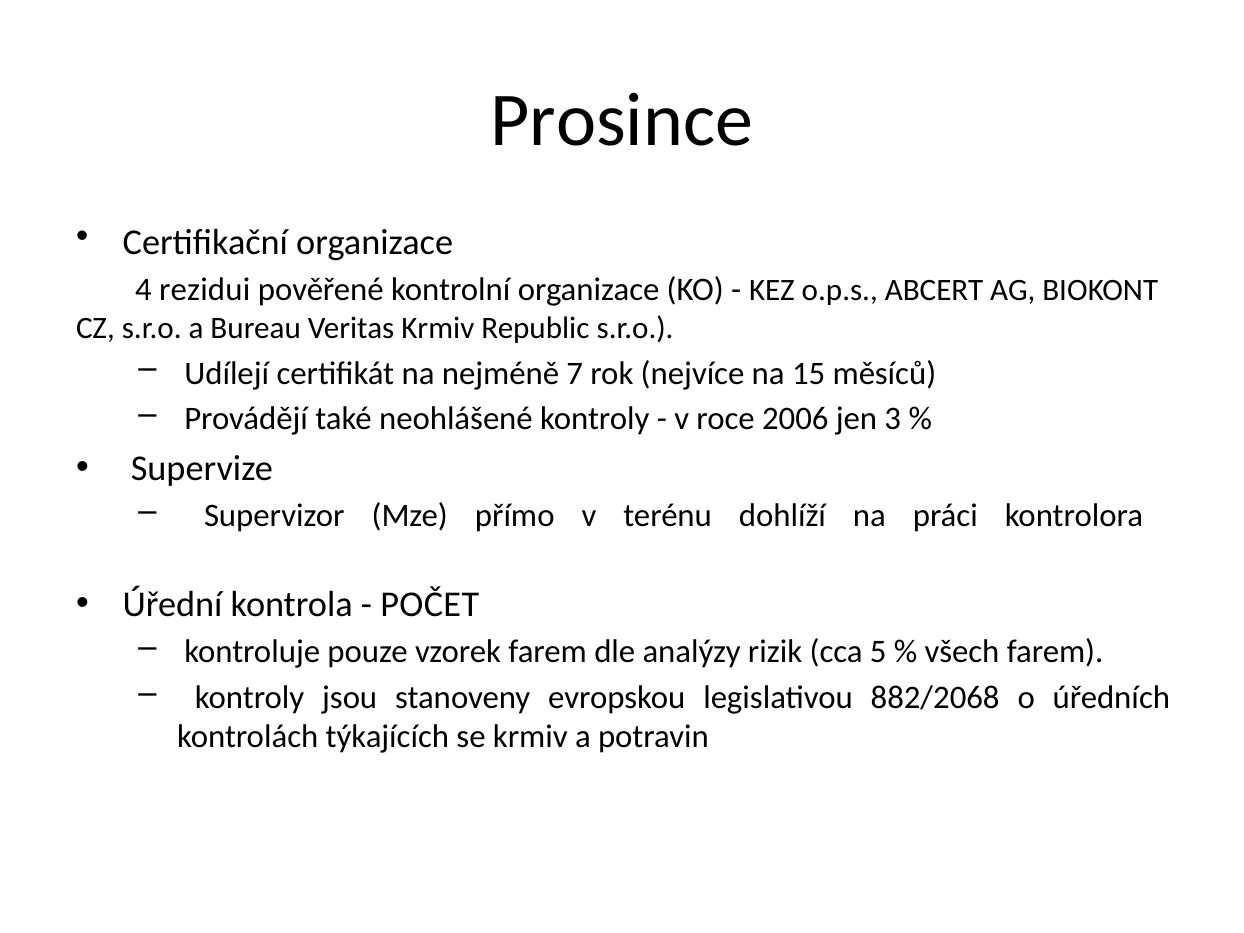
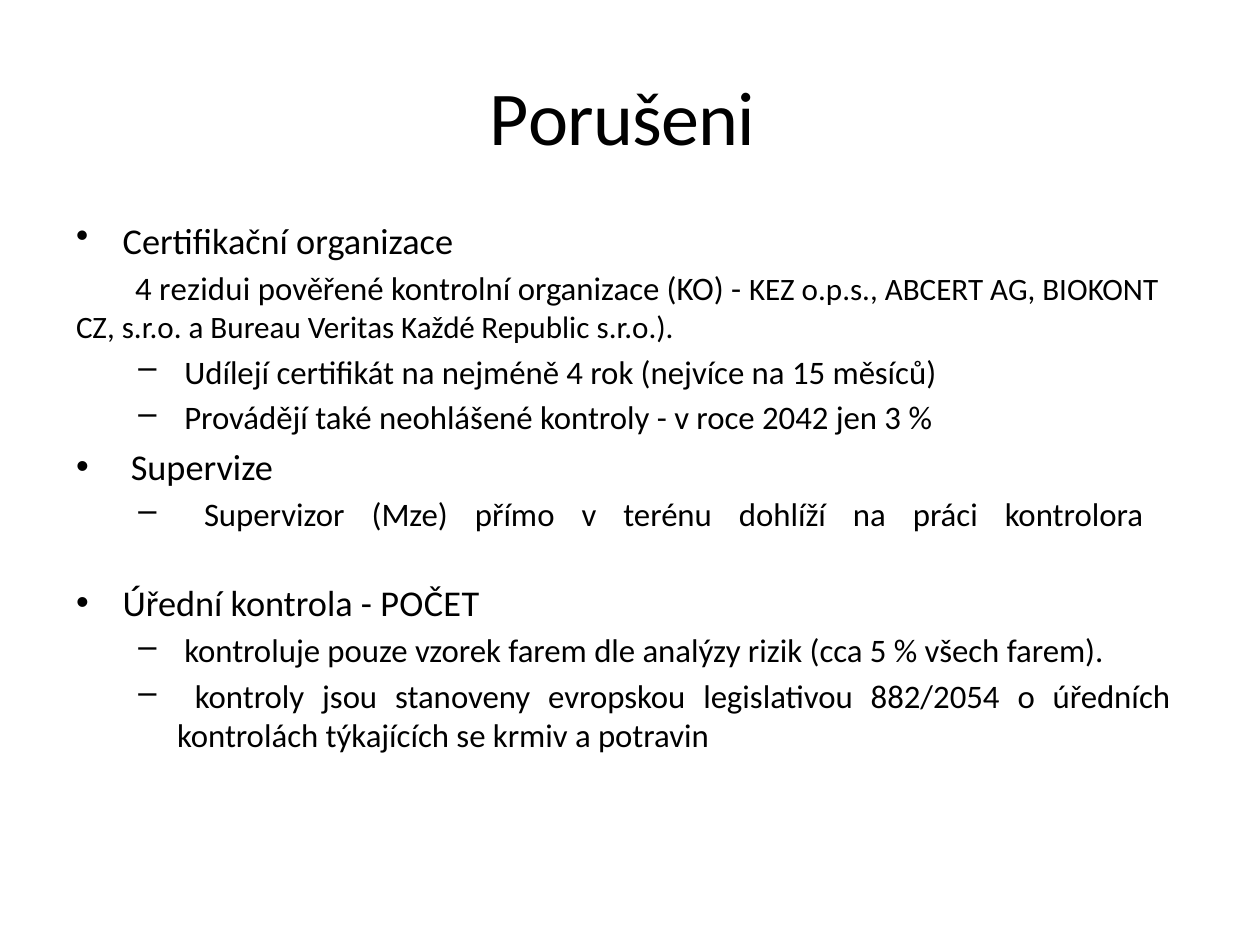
Prosince: Prosince -> Porušeni
Veritas Krmiv: Krmiv -> Každé
nejméně 7: 7 -> 4
2006: 2006 -> 2042
882/2068: 882/2068 -> 882/2054
